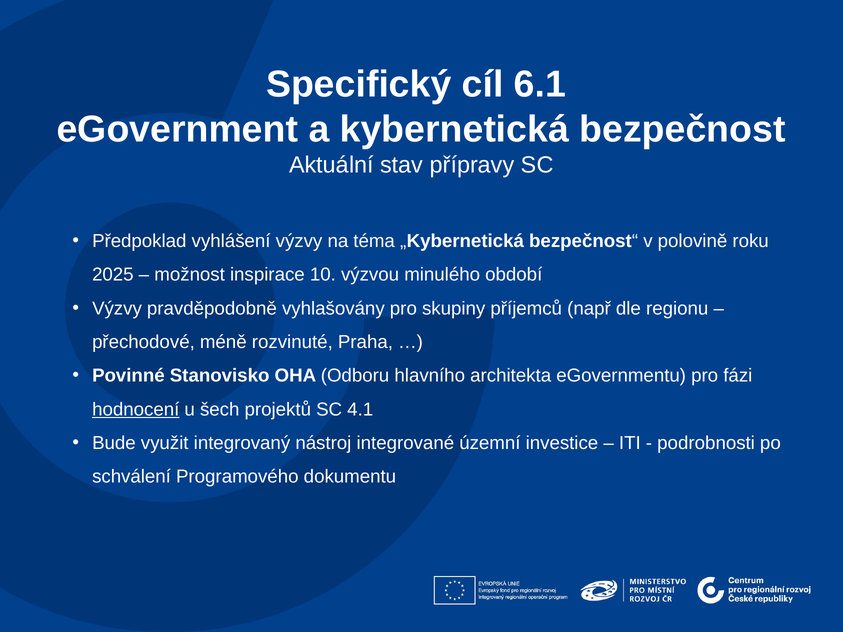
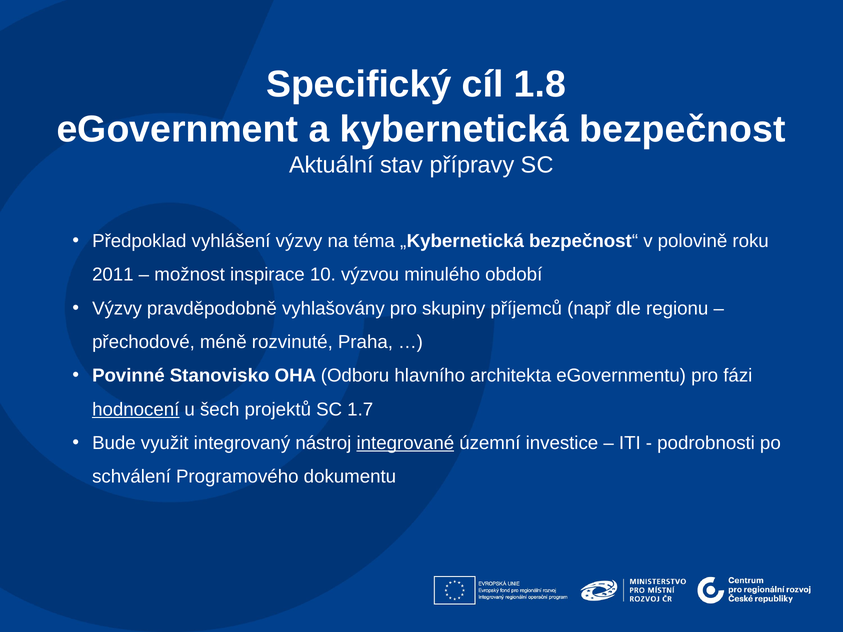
6.1: 6.1 -> 1.8
2025: 2025 -> 2011
4.1: 4.1 -> 1.7
integrované underline: none -> present
